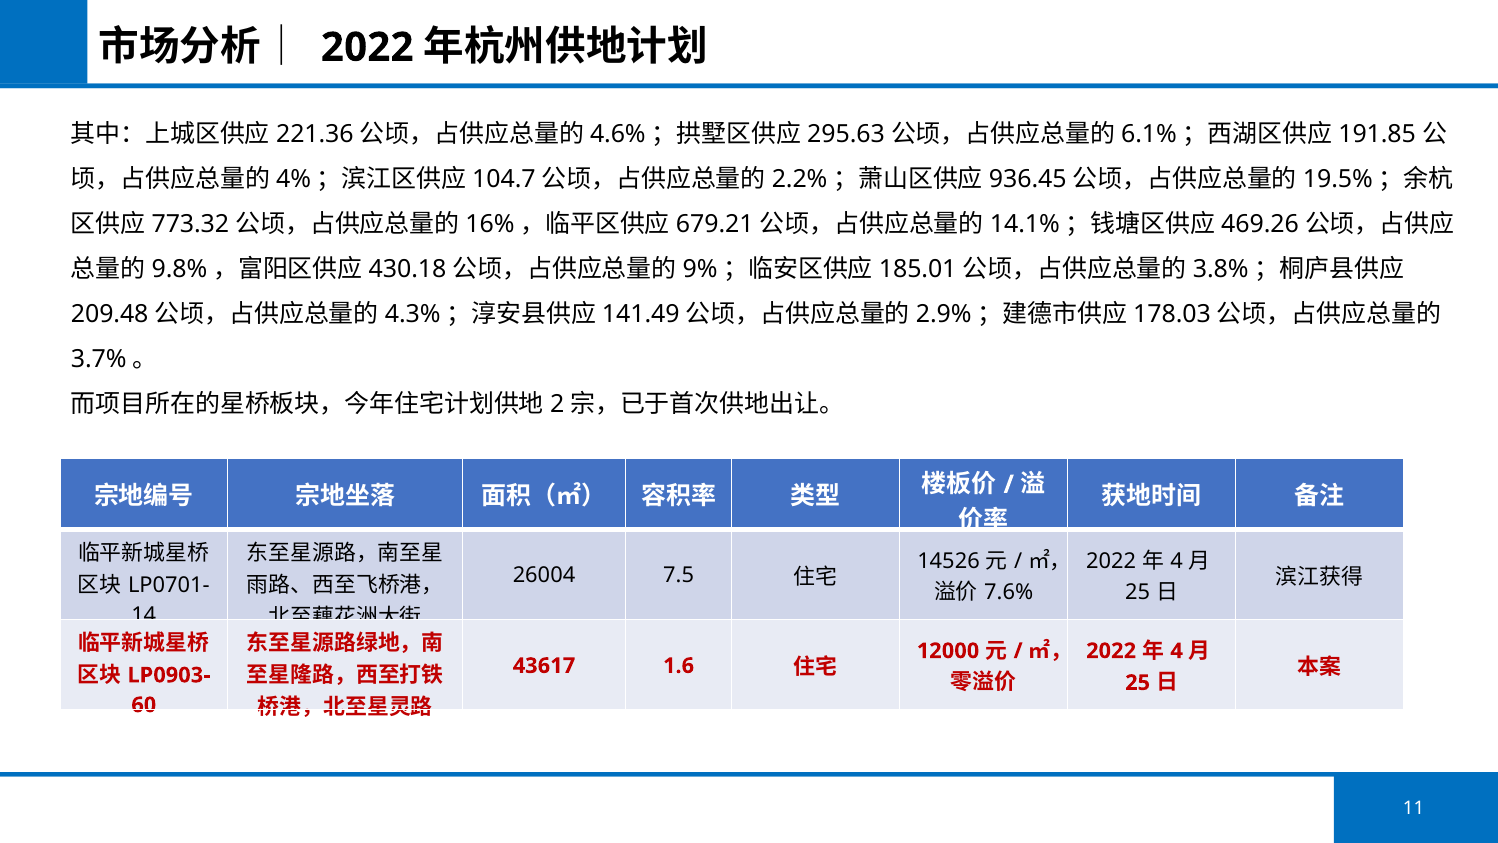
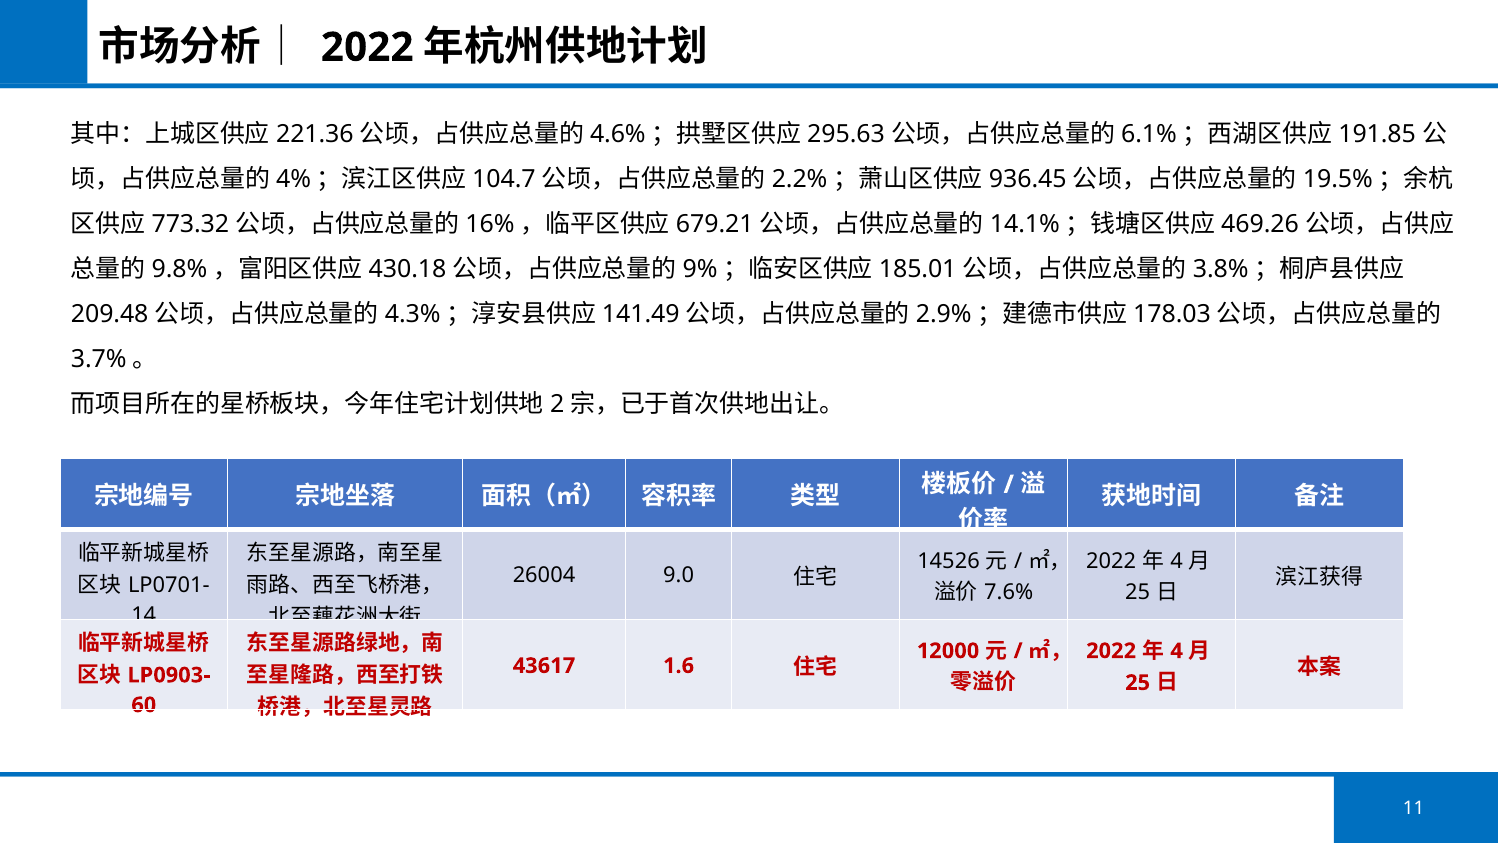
7.5: 7.5 -> 9.0
